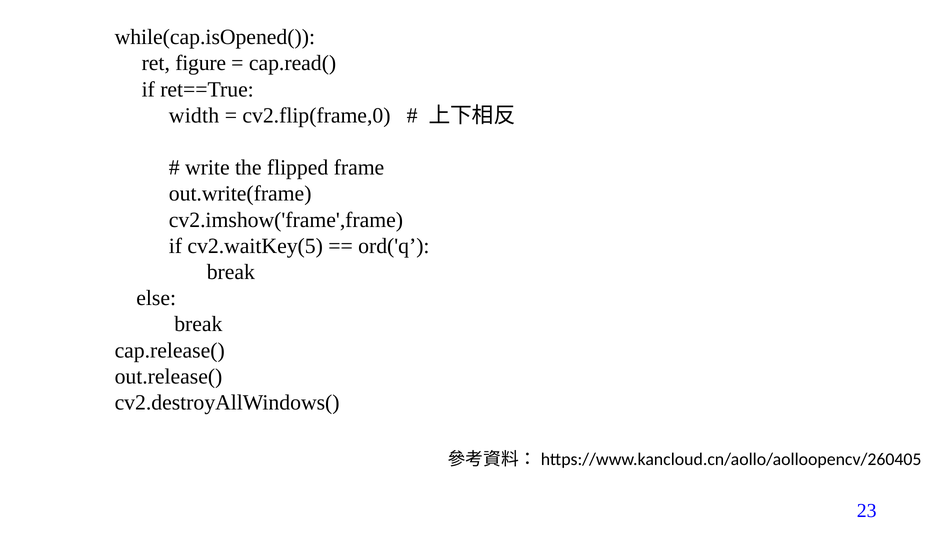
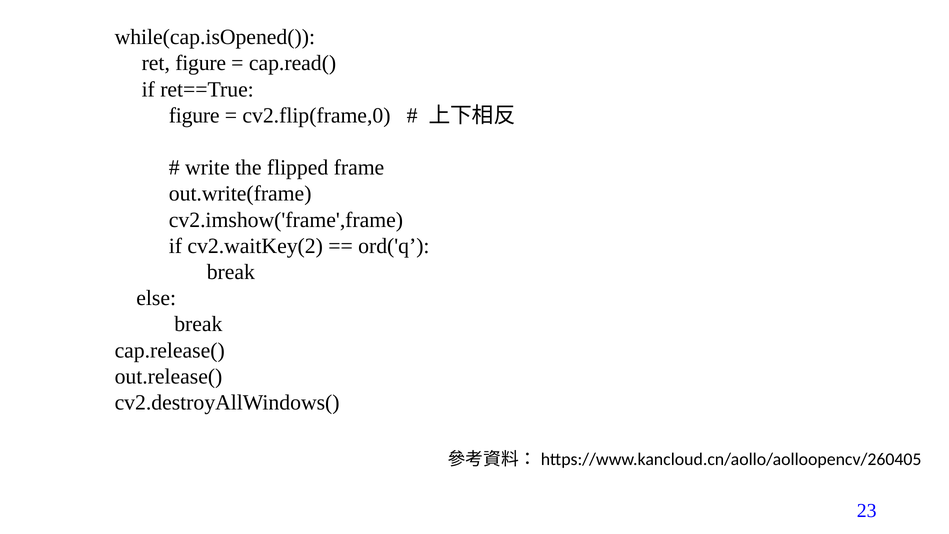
width at (194, 115): width -> figure
cv2.waitKey(5: cv2.waitKey(5 -> cv2.waitKey(2
